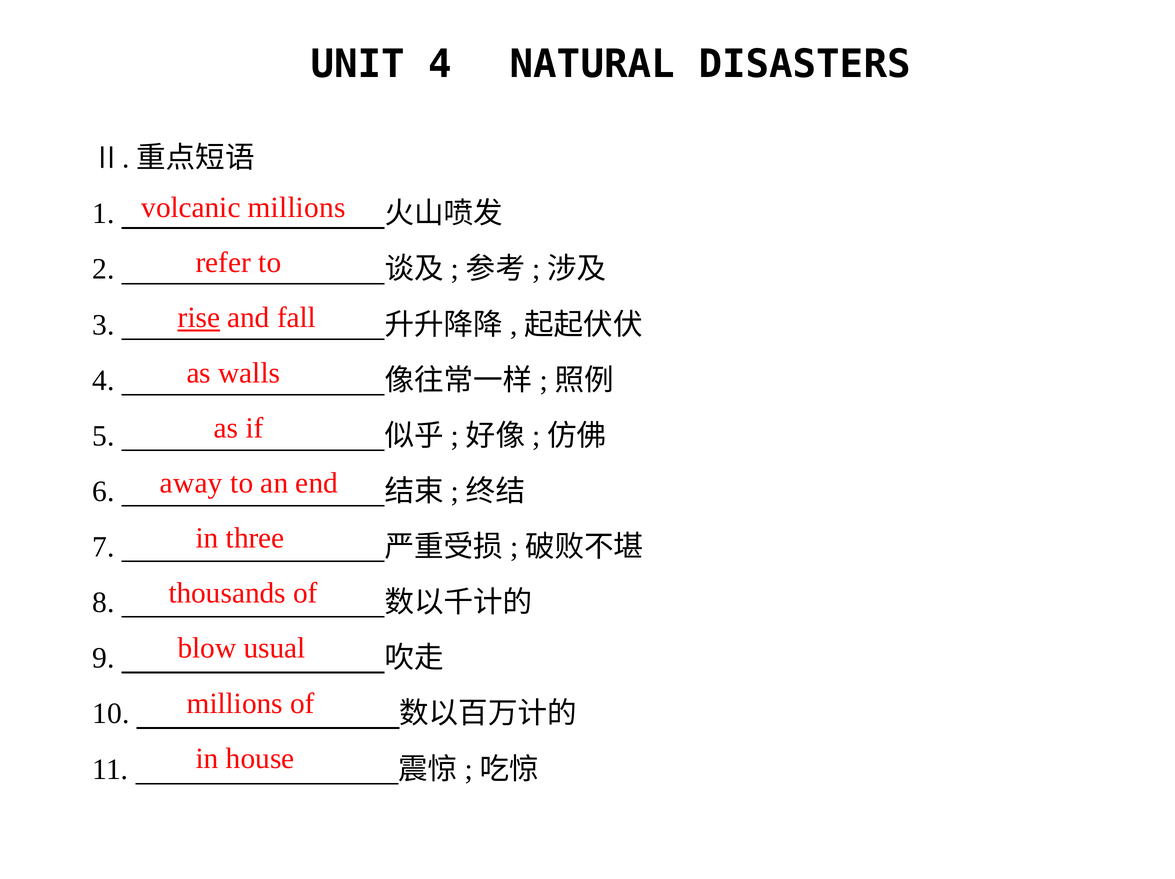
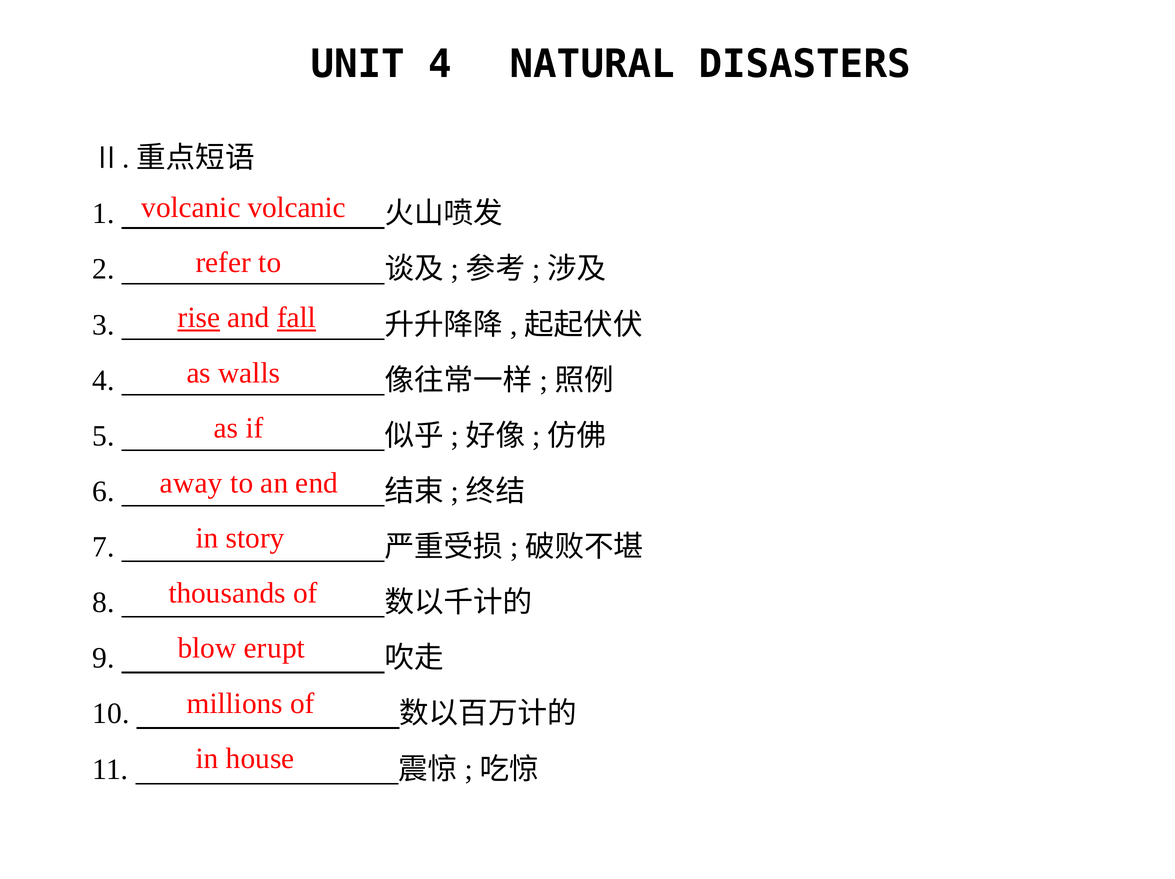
volcanic millions: millions -> volcanic
fall underline: none -> present
three: three -> story
usual: usual -> erupt
